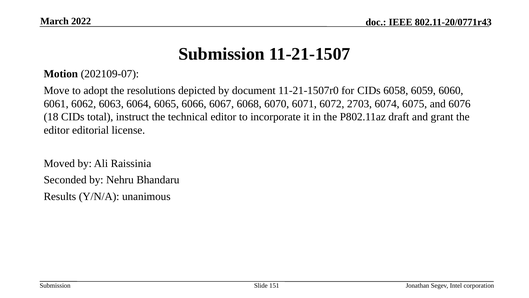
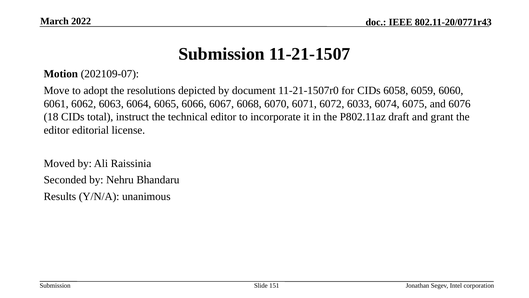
2703: 2703 -> 6033
